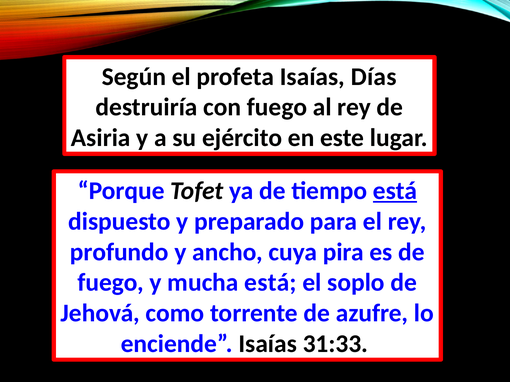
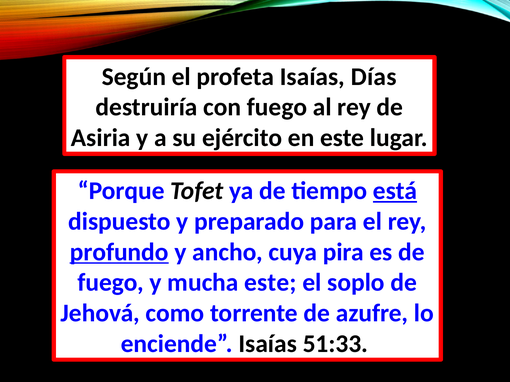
profundo underline: none -> present
mucha está: está -> este
31:33: 31:33 -> 51:33
